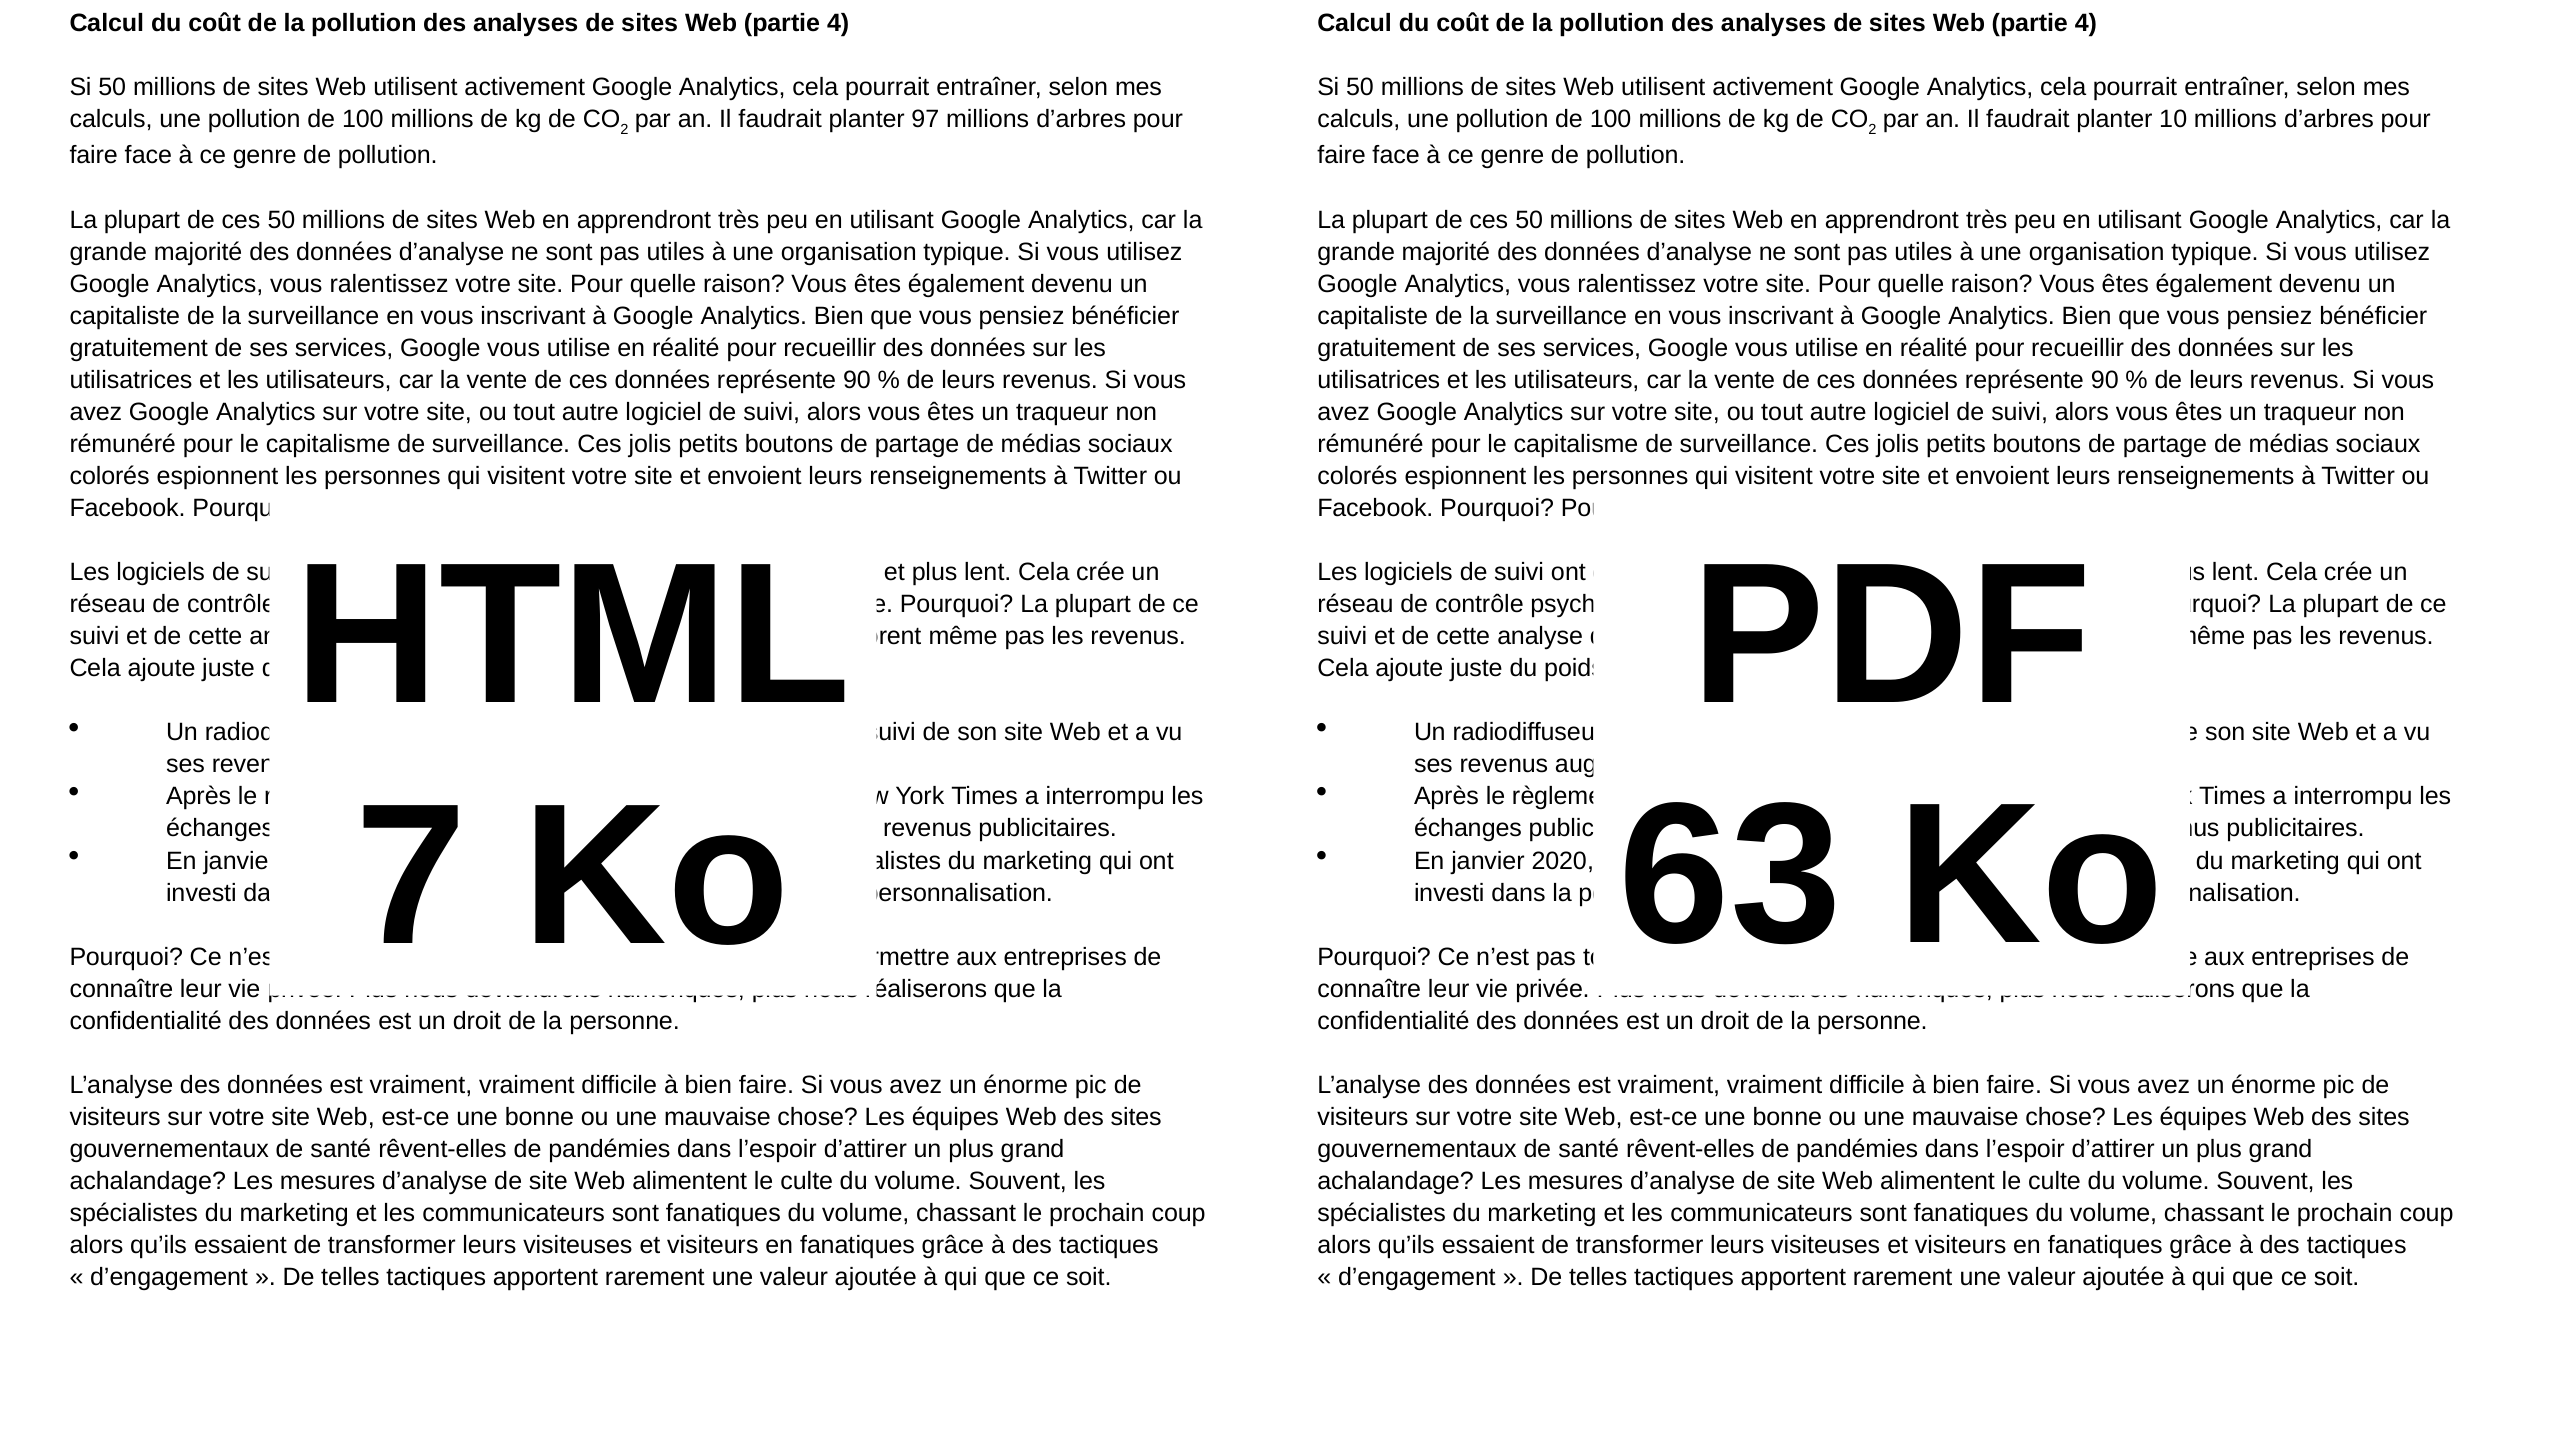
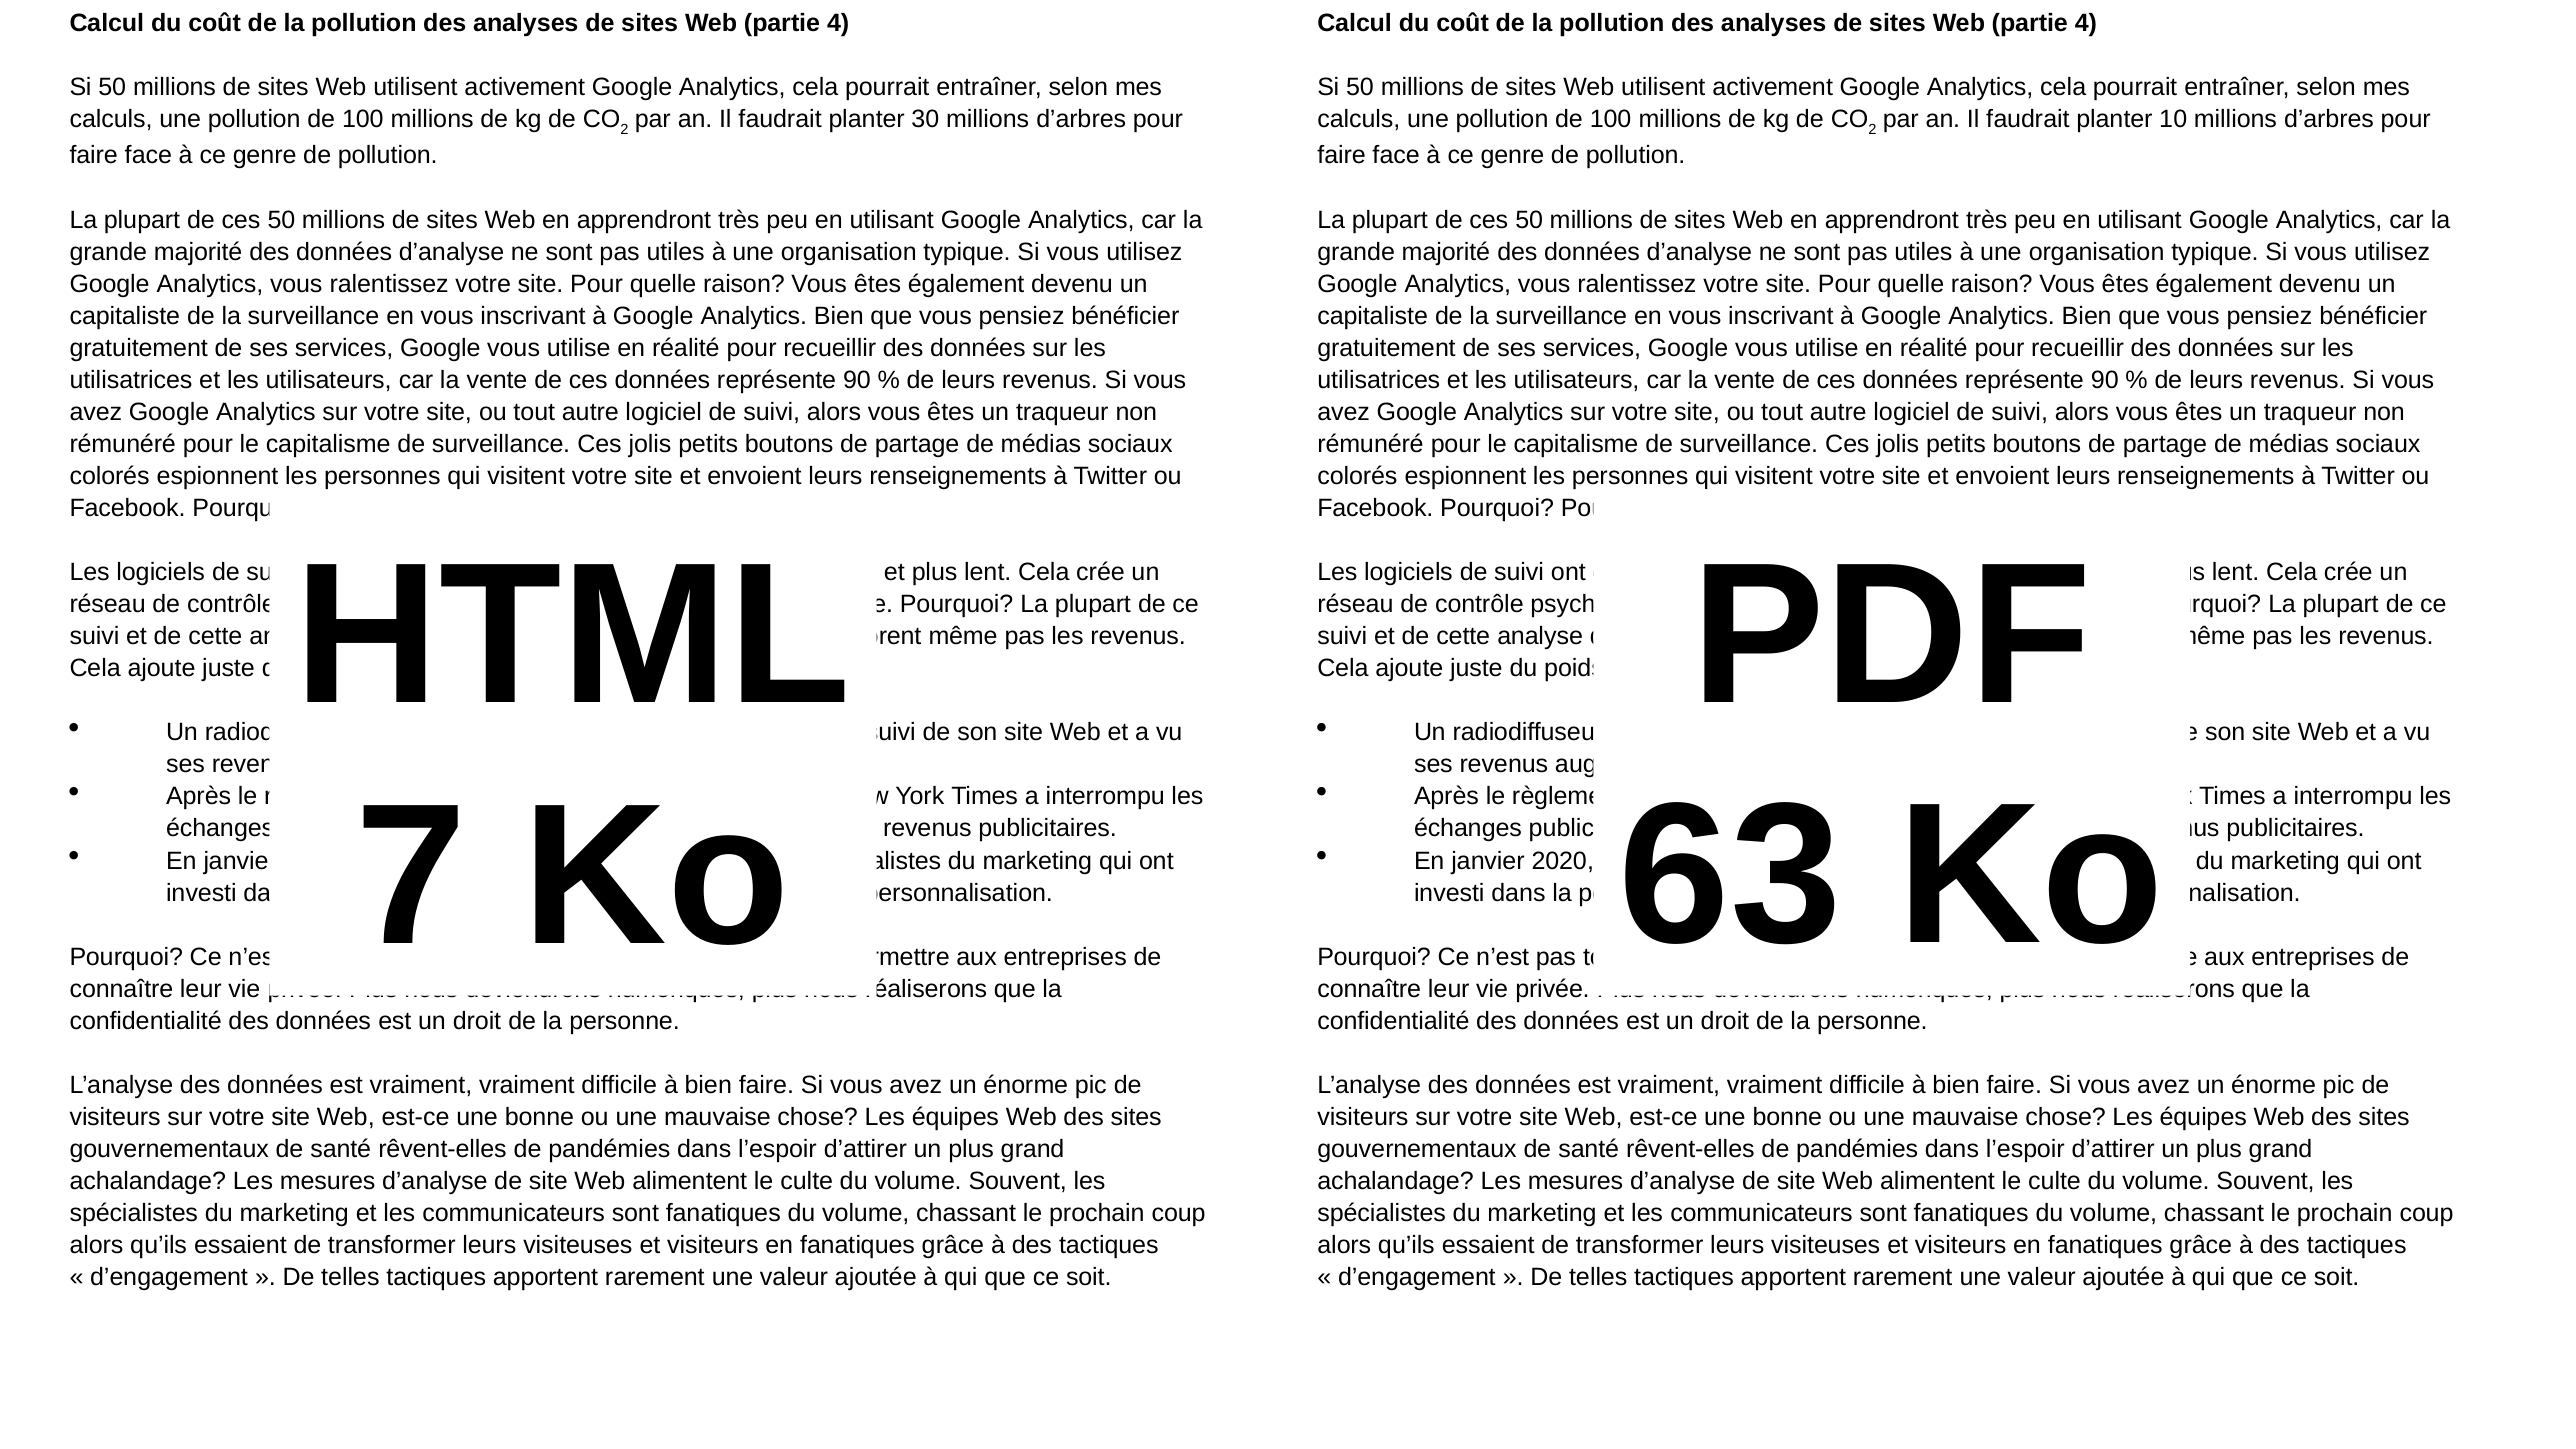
97: 97 -> 30
